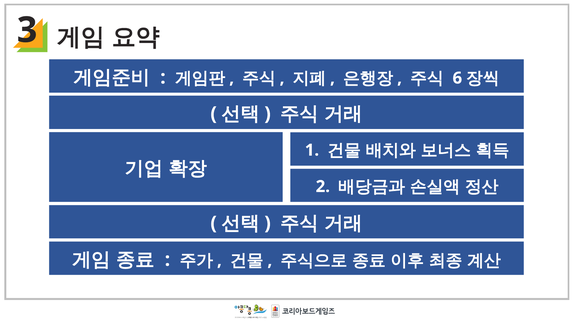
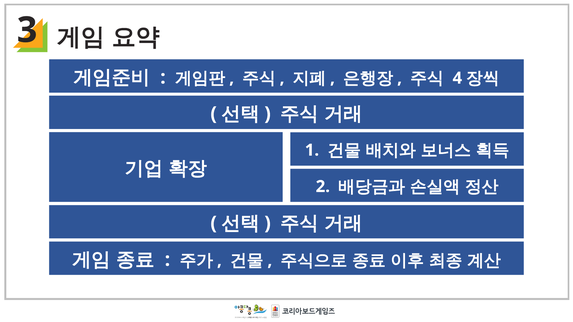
6: 6 -> 4
